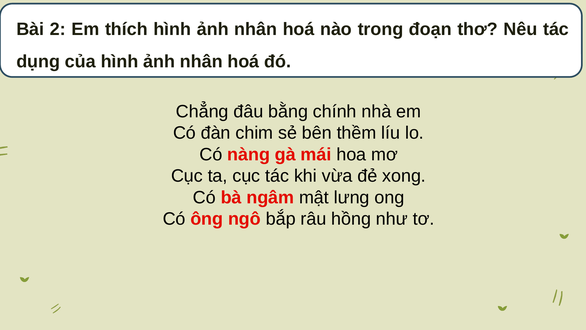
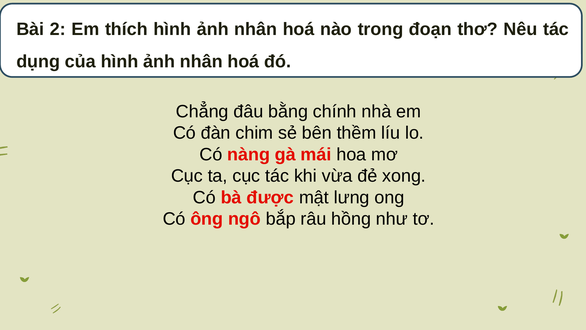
ngâm: ngâm -> được
